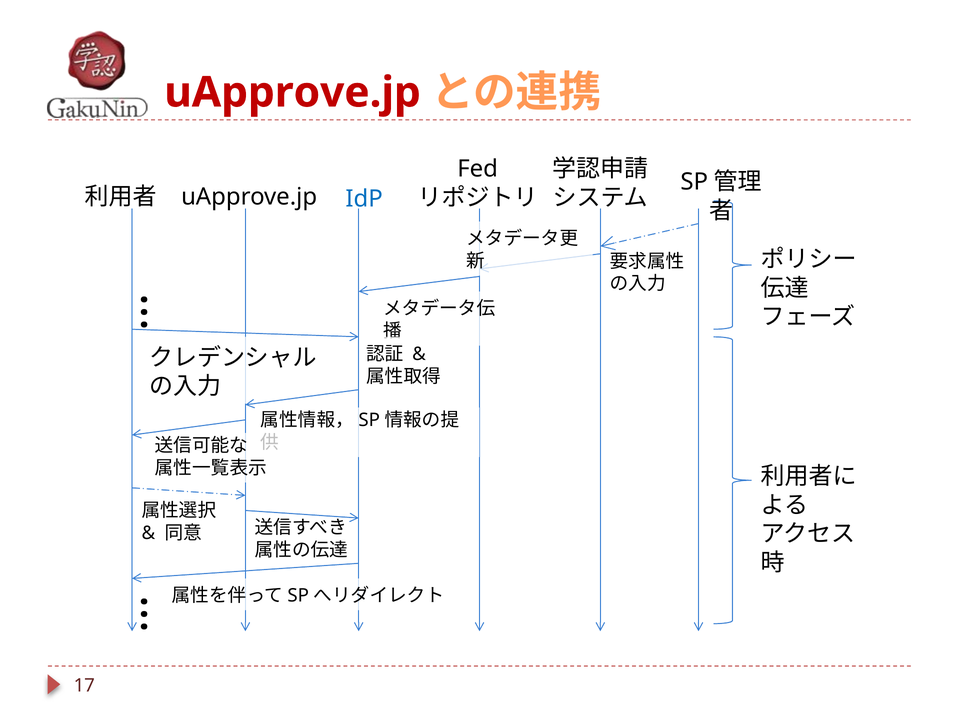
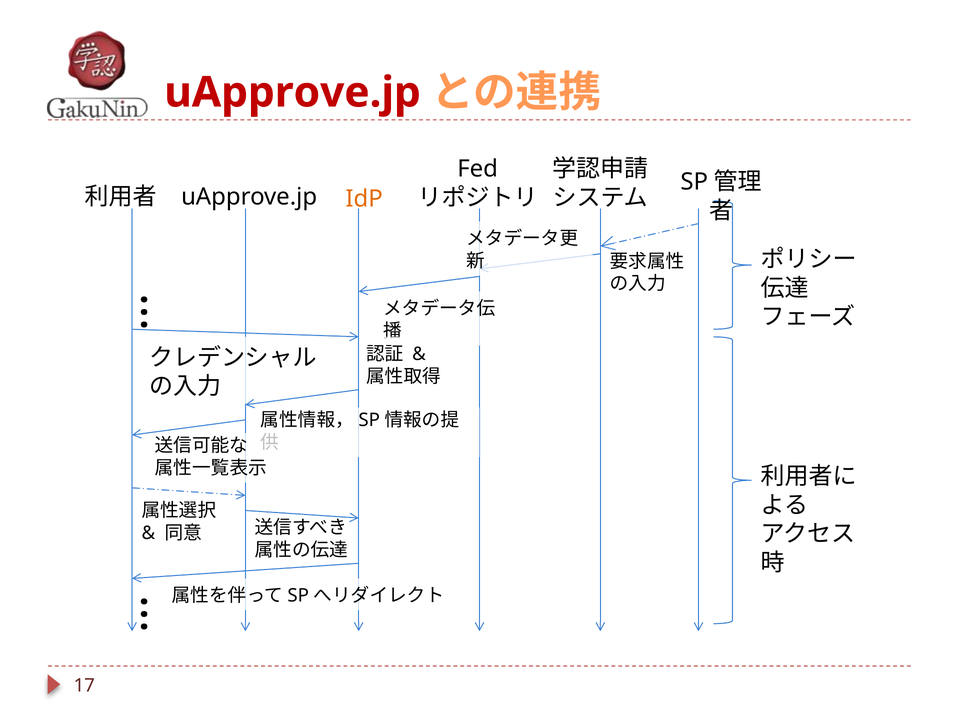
IdP colour: blue -> orange
